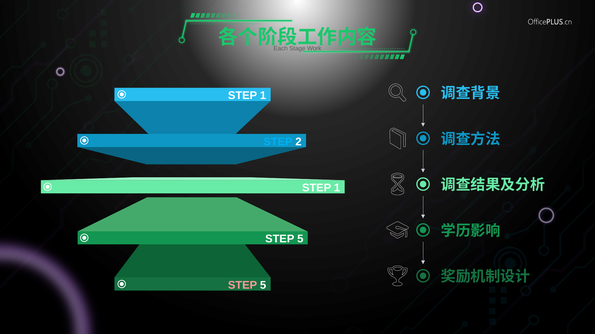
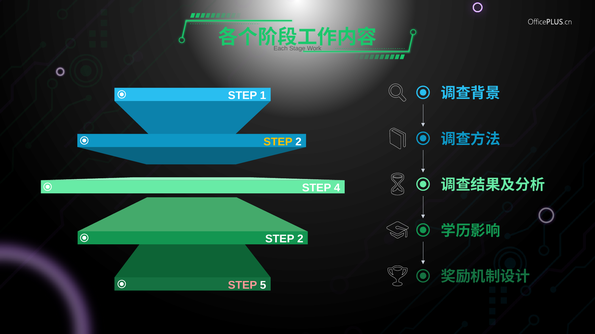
STEP at (278, 142) colour: light blue -> yellow
1 at (337, 188): 1 -> 4
5 at (300, 239): 5 -> 2
